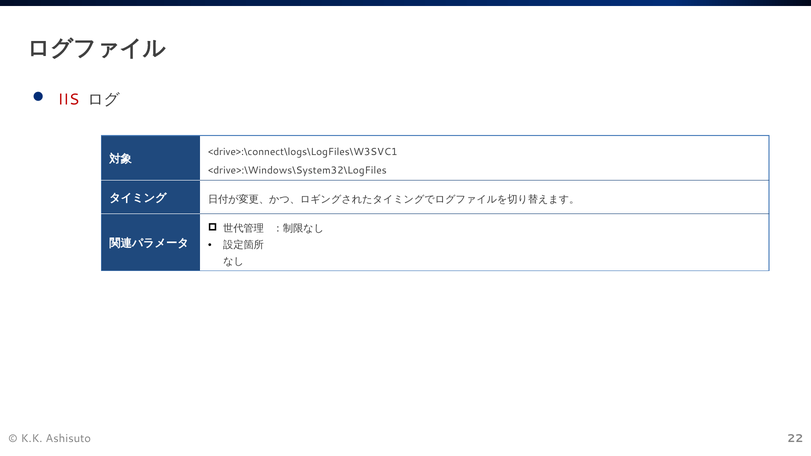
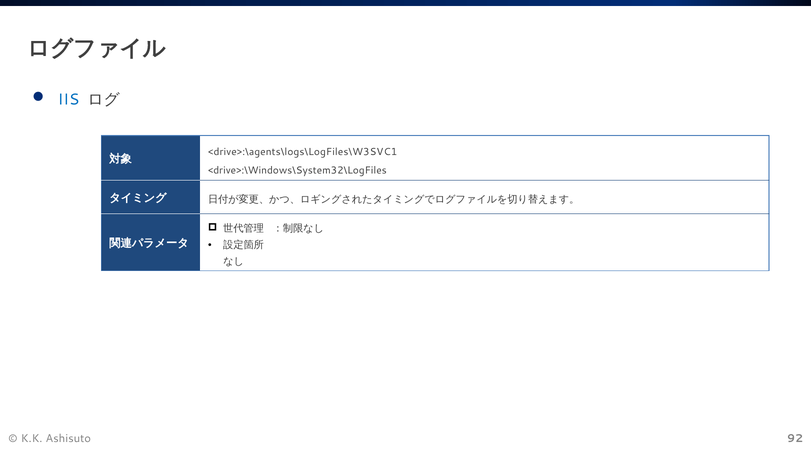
IIS colour: red -> blue
<drive>:\connect\logs\LogFiles\W3SVC1: <drive>:\connect\logs\LogFiles\W3SVC1 -> <drive>:\agents\logs\LogFiles\W3SVC1
22: 22 -> 92
